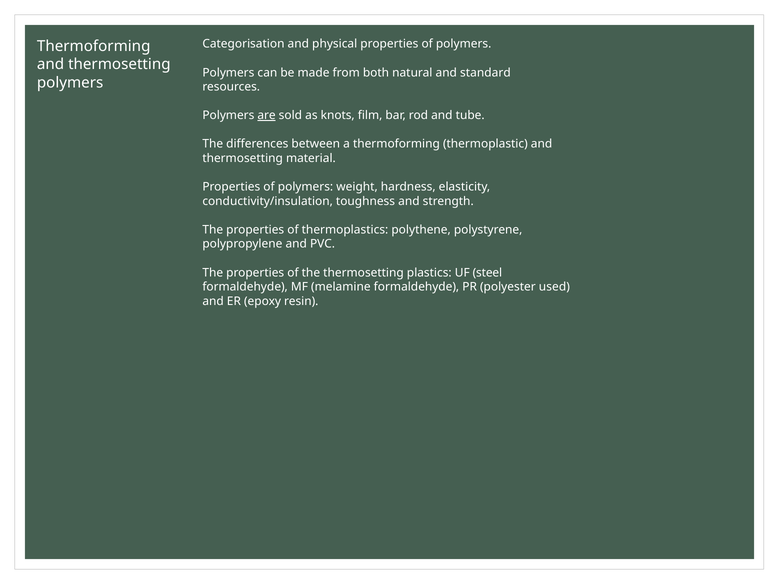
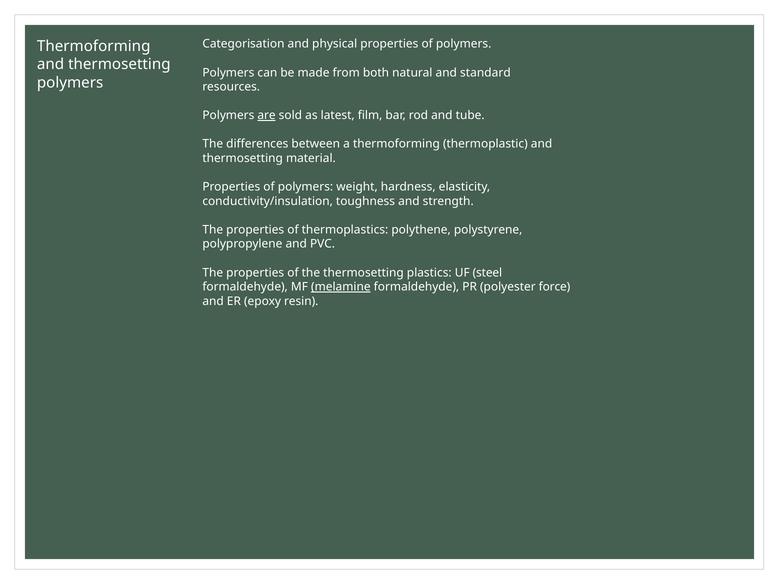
knots: knots -> latest
melamine underline: none -> present
used: used -> force
